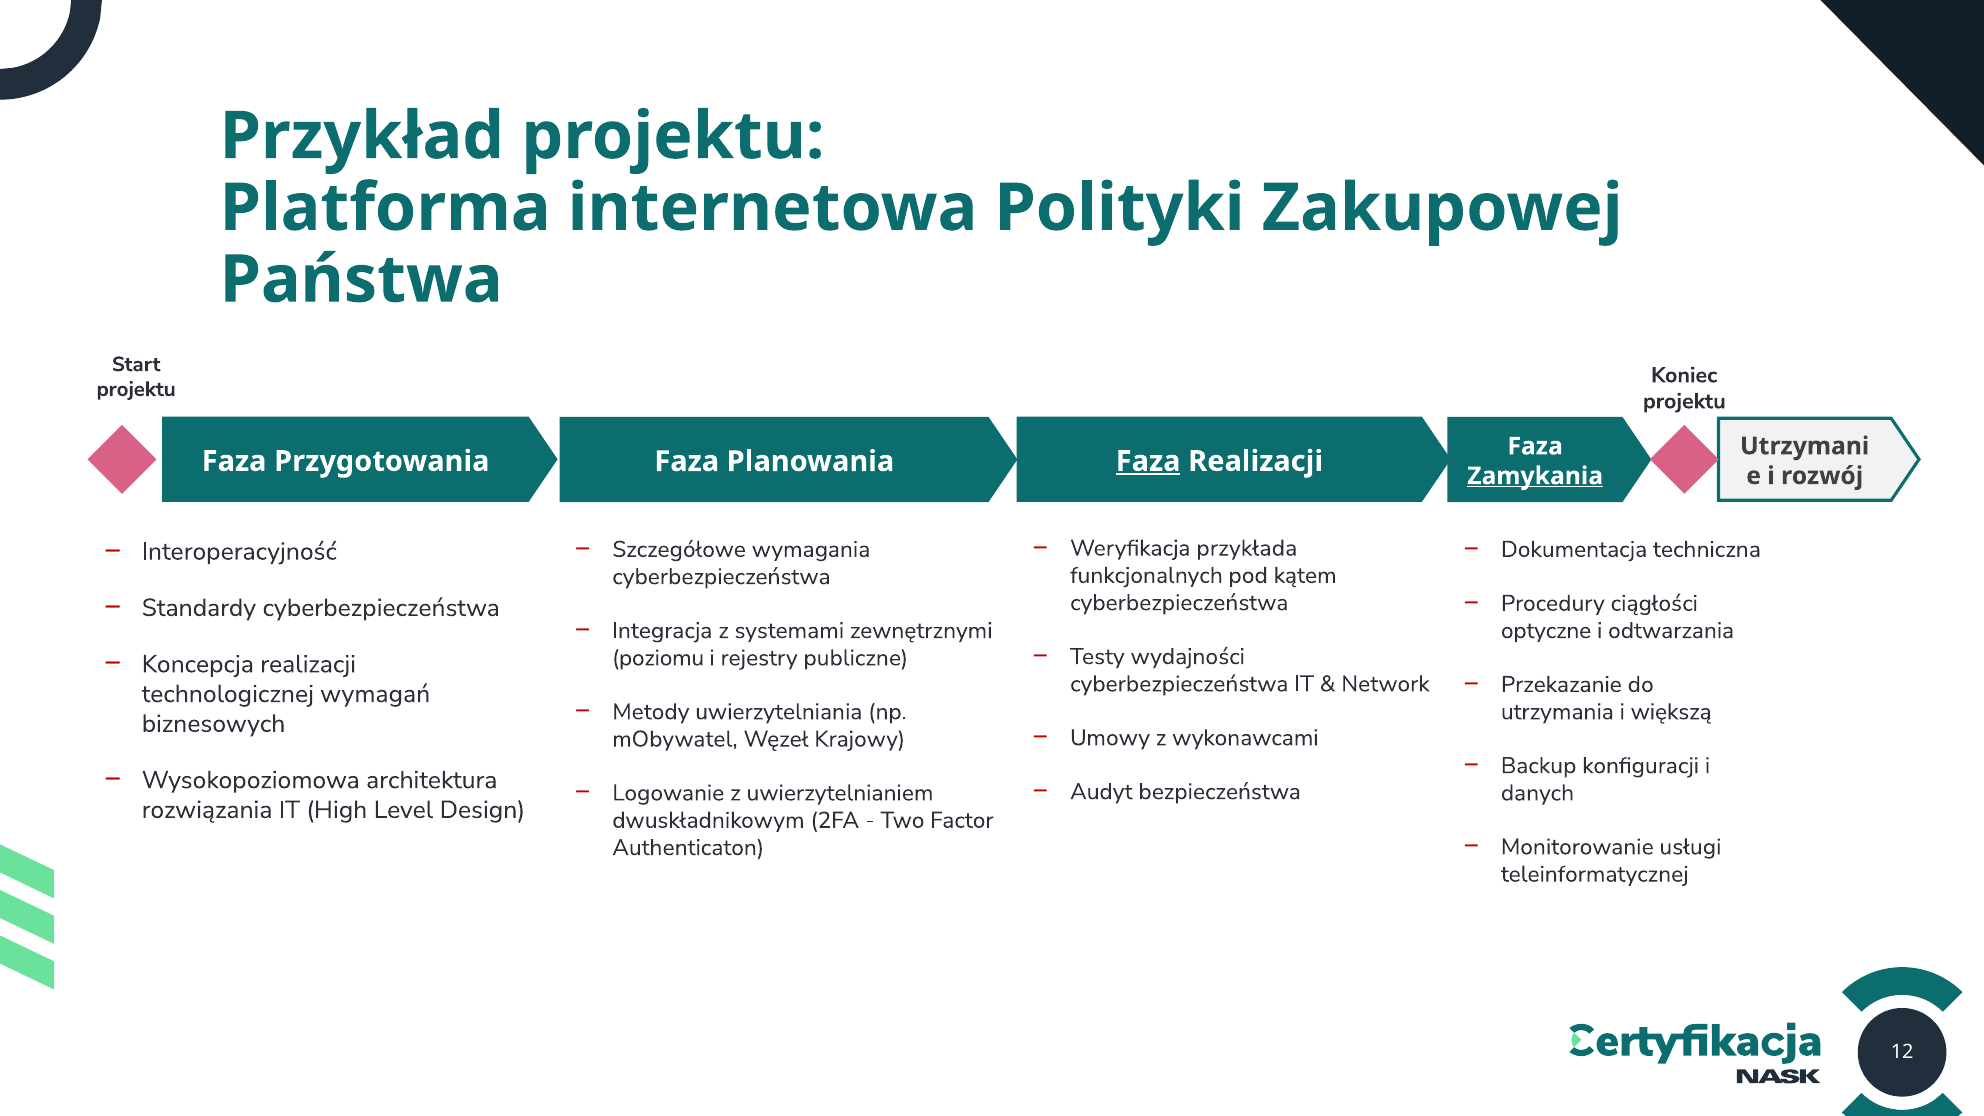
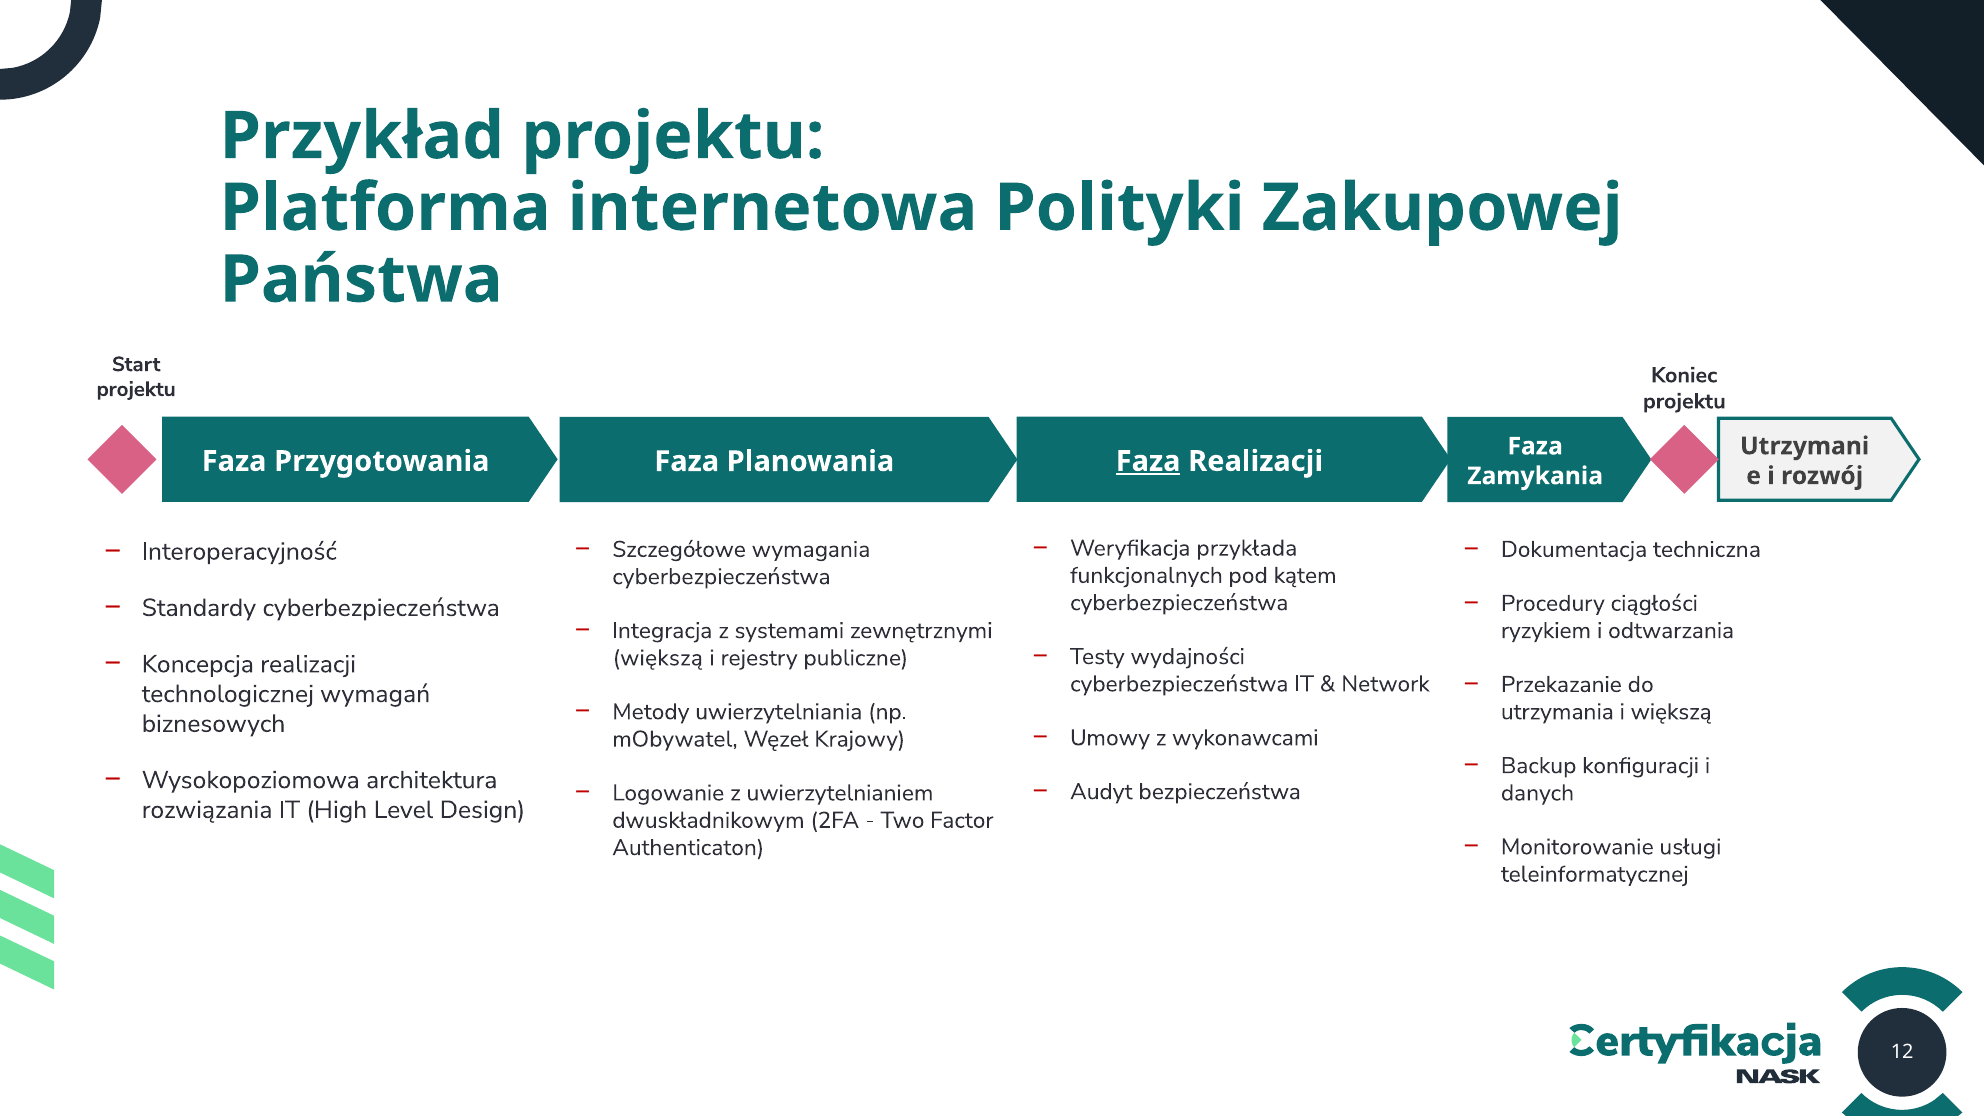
Zamykania underline: present -> none
optyczne: optyczne -> ryzykiem
poziomu at (658, 658): poziomu -> większą
